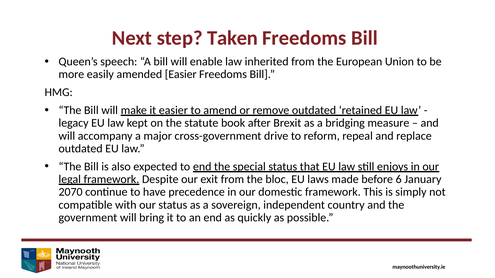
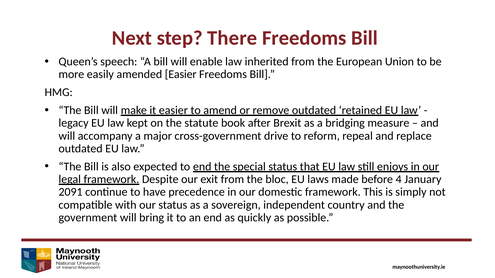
Taken: Taken -> There
6: 6 -> 4
2070: 2070 -> 2091
